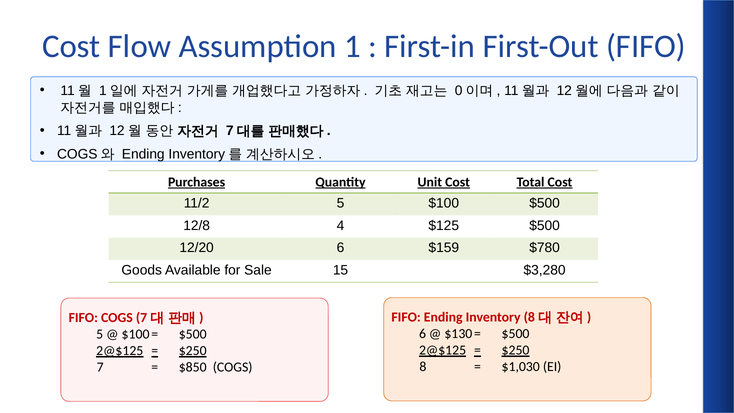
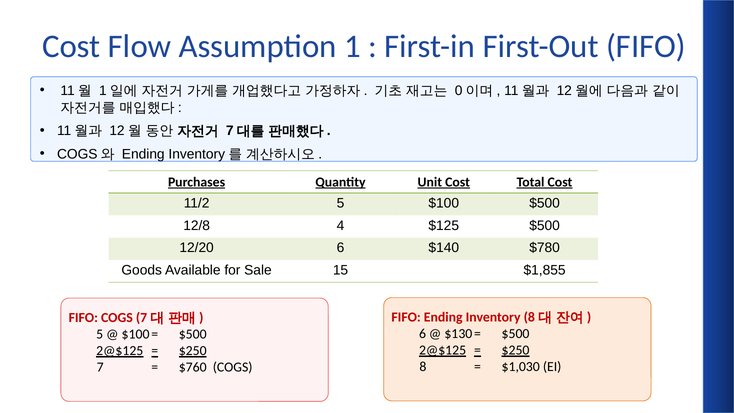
$159: $159 -> $140
$3,280: $3,280 -> $1,855
$850: $850 -> $760
